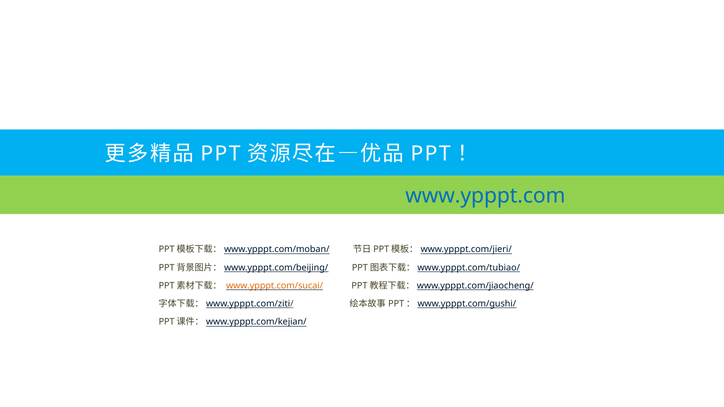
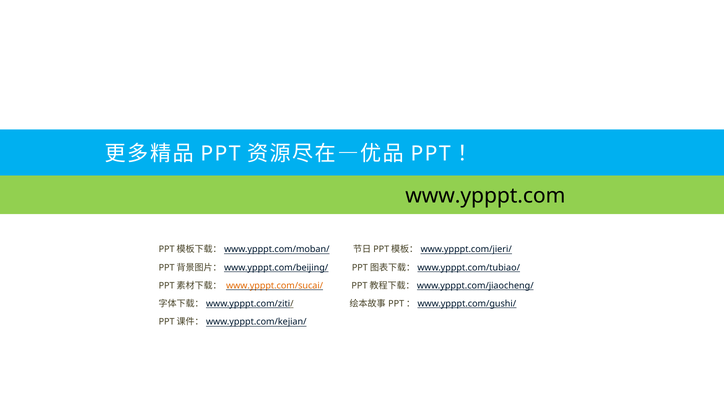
www.ypppt.com colour: blue -> black
